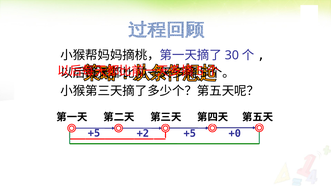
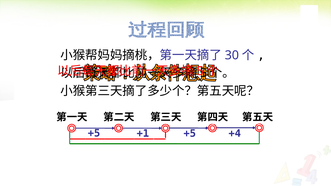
+2: +2 -> +1
+0: +0 -> +4
